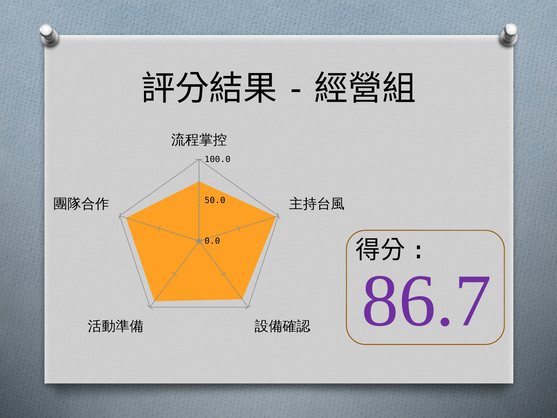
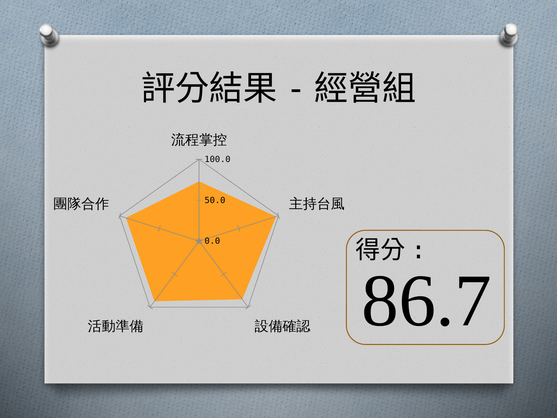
86.7 colour: purple -> black
